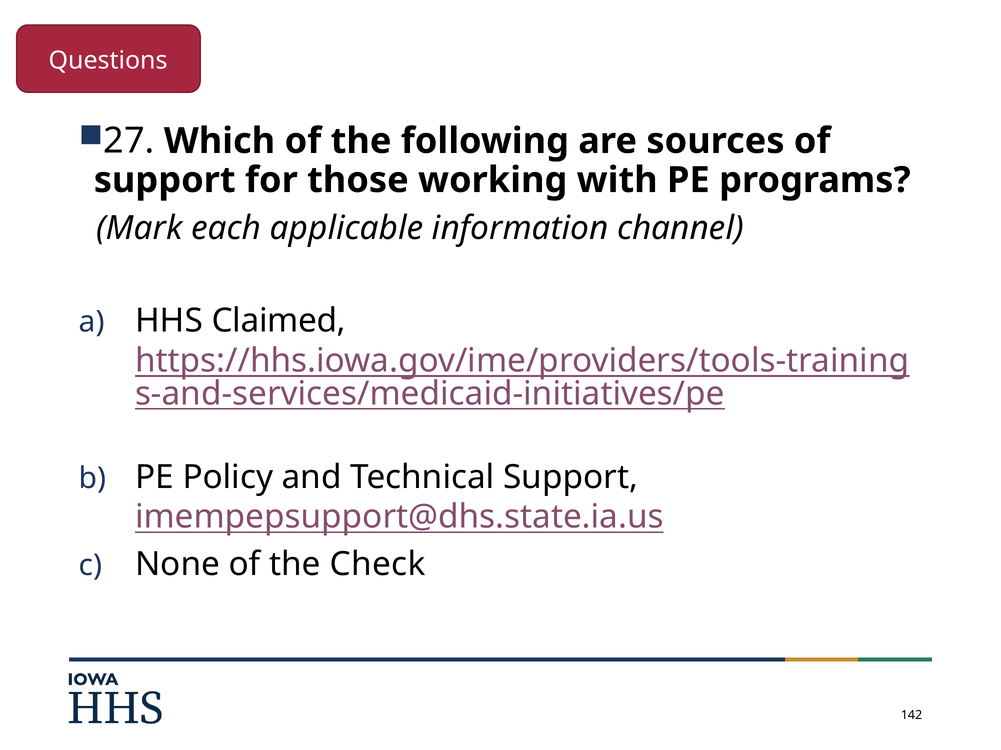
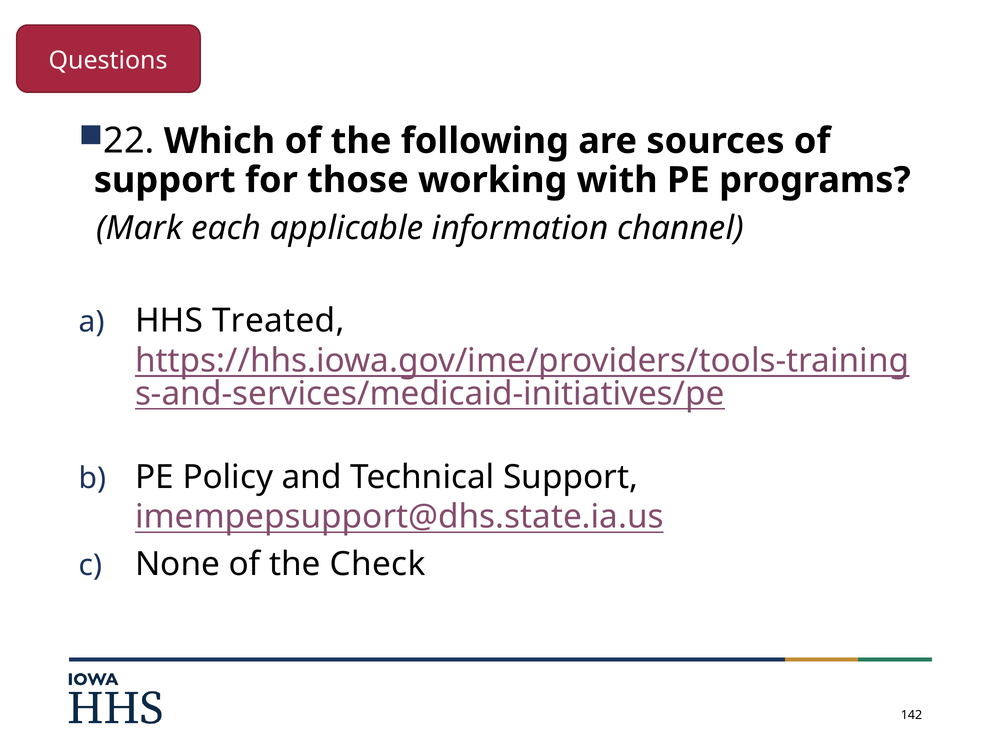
27: 27 -> 22
Claimed: Claimed -> Treated
